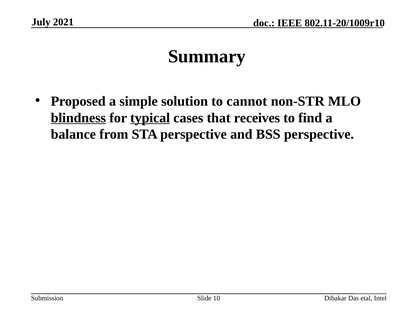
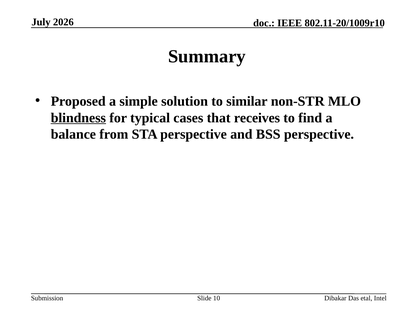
2021: 2021 -> 2026
cannot: cannot -> similar
typical underline: present -> none
